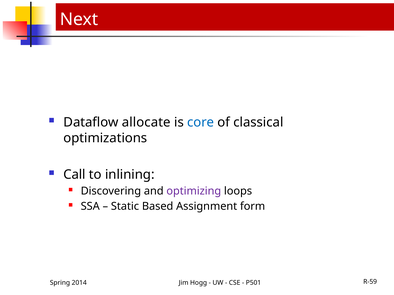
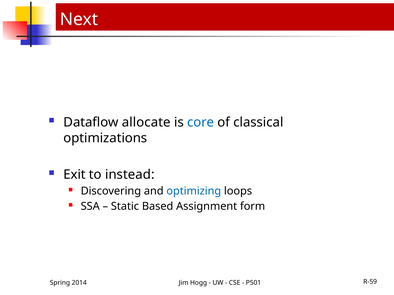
Call: Call -> Exit
inlining: inlining -> instead
optimizing colour: purple -> blue
